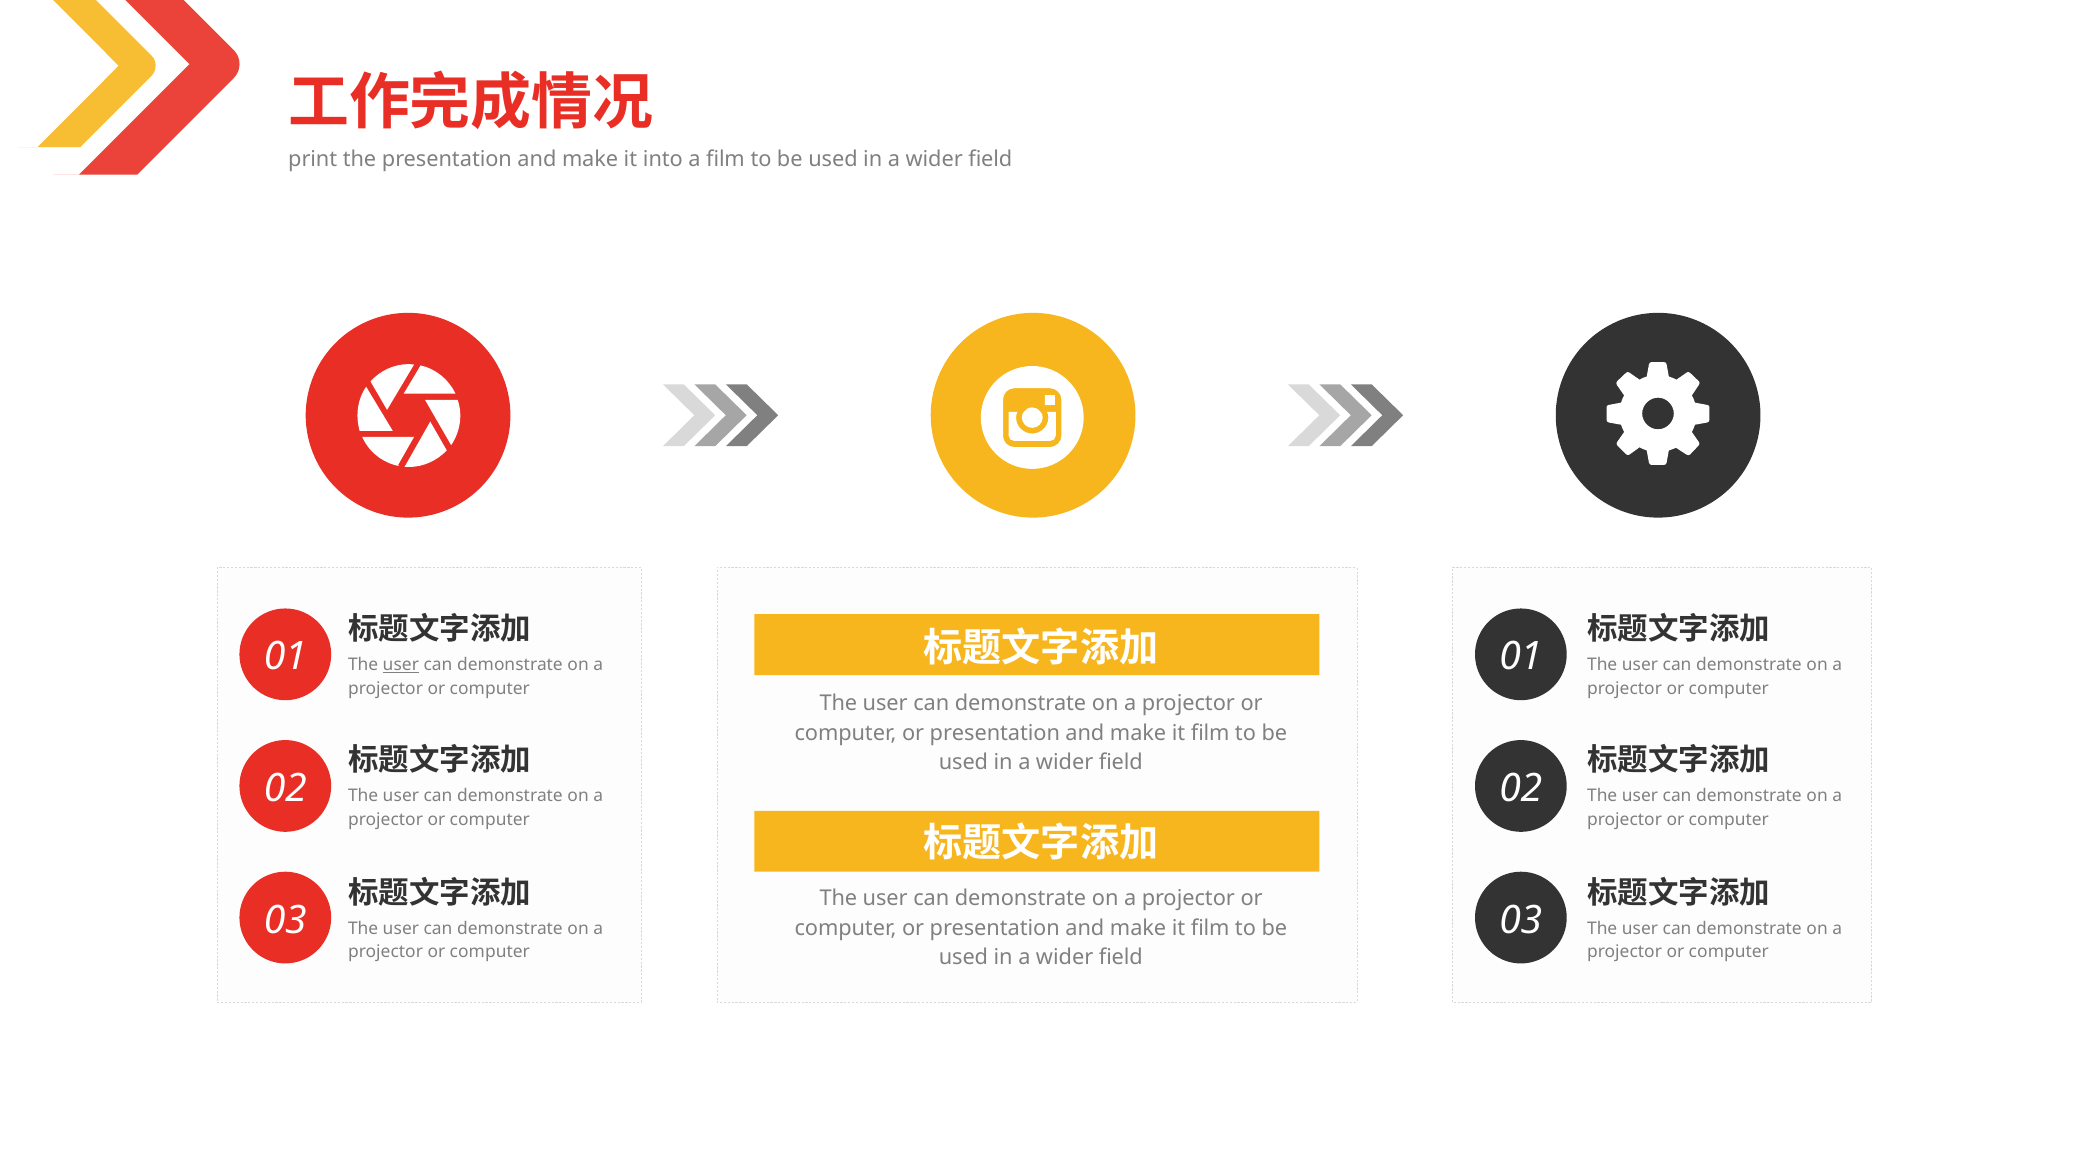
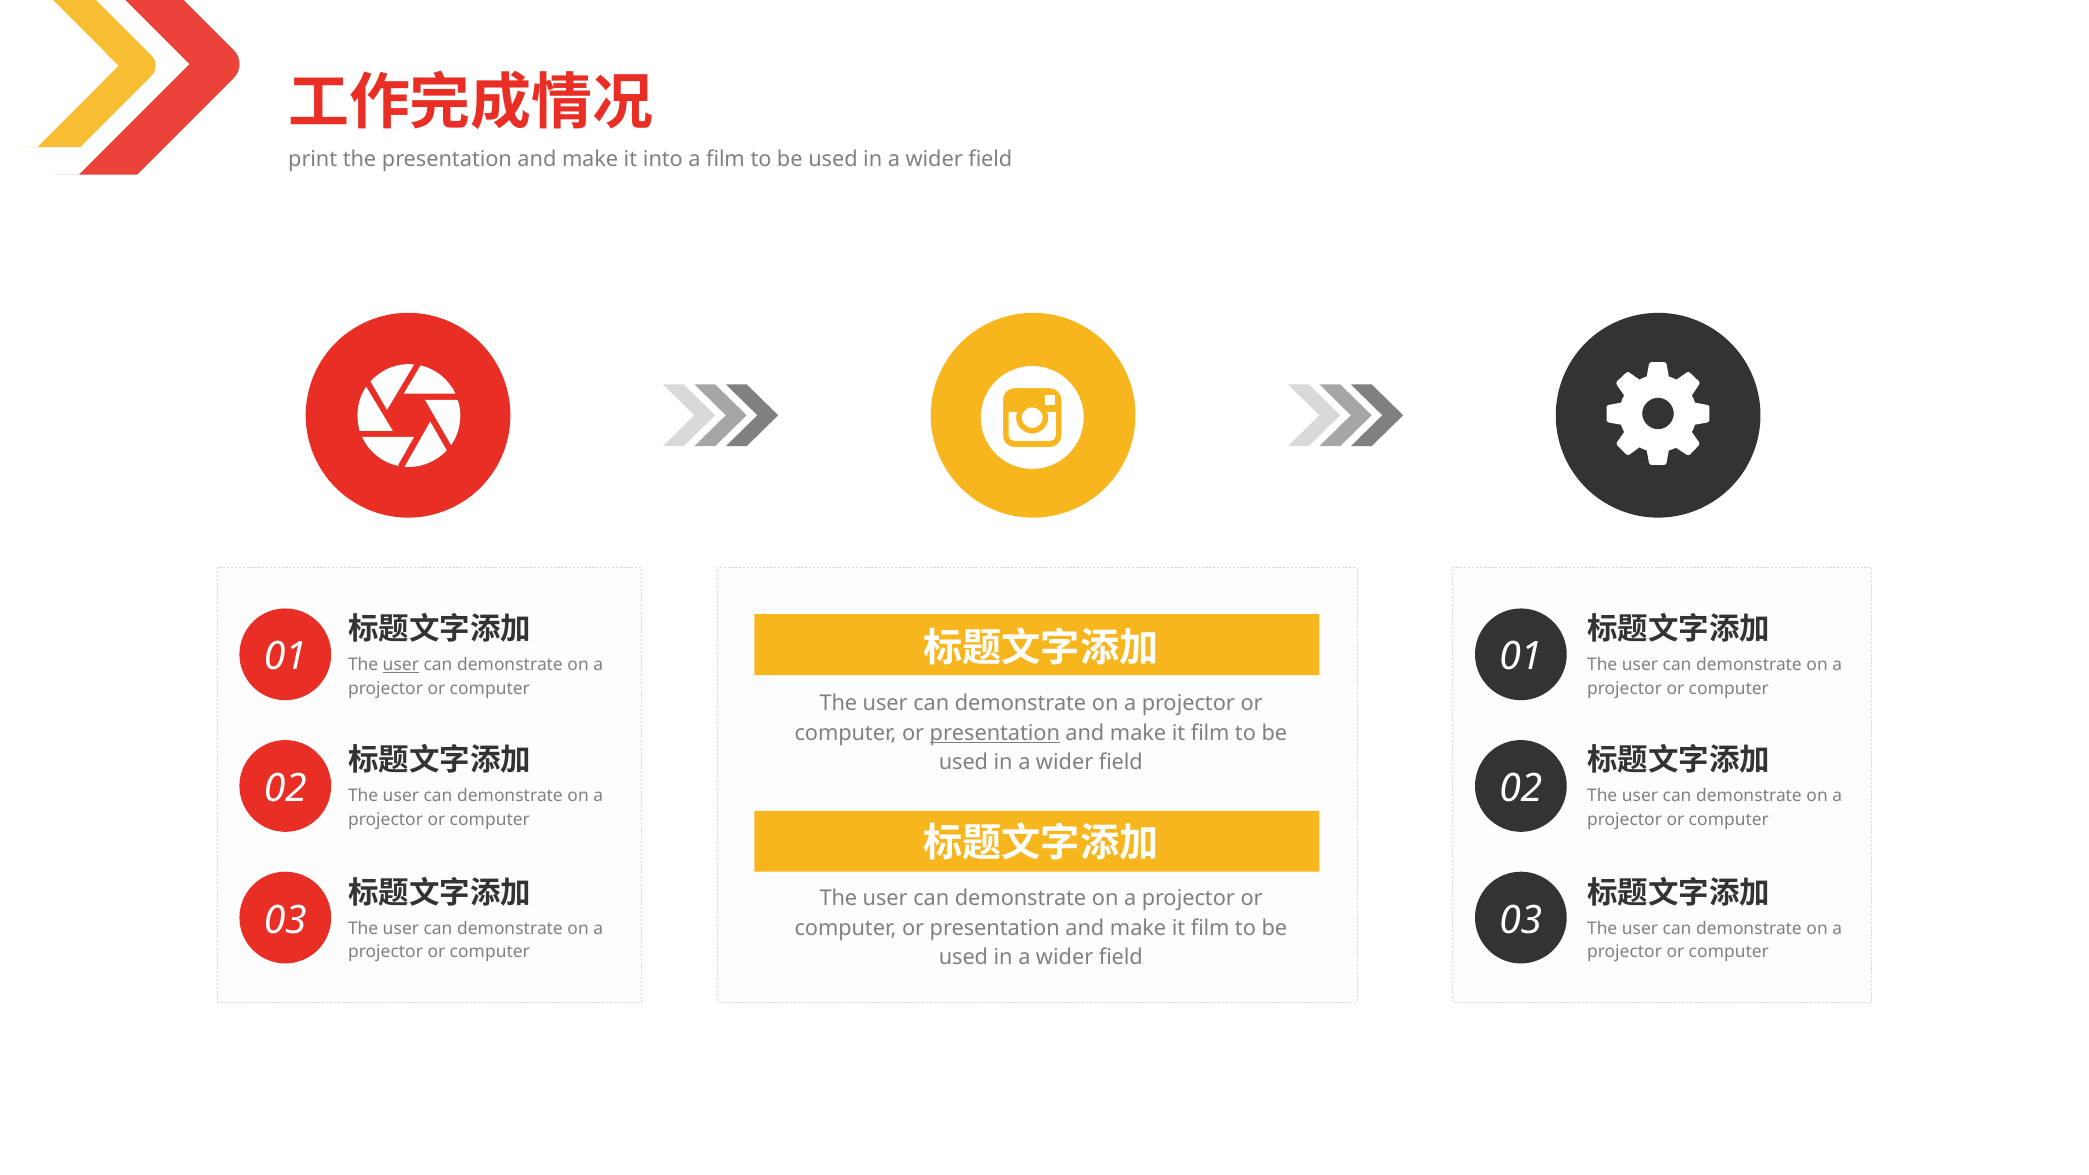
presentation at (995, 733) underline: none -> present
